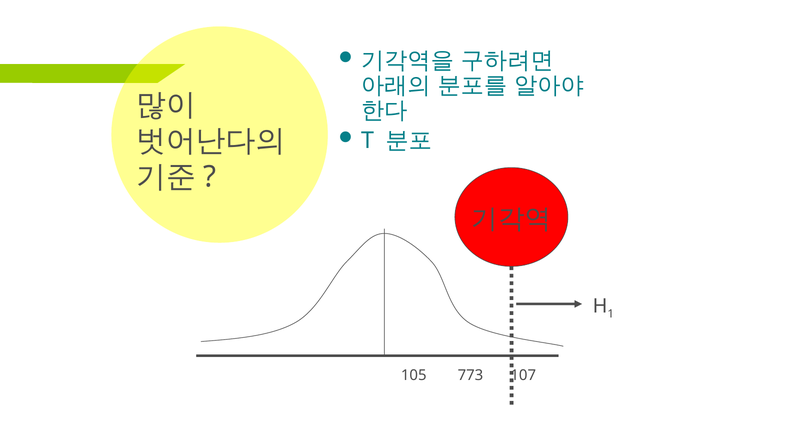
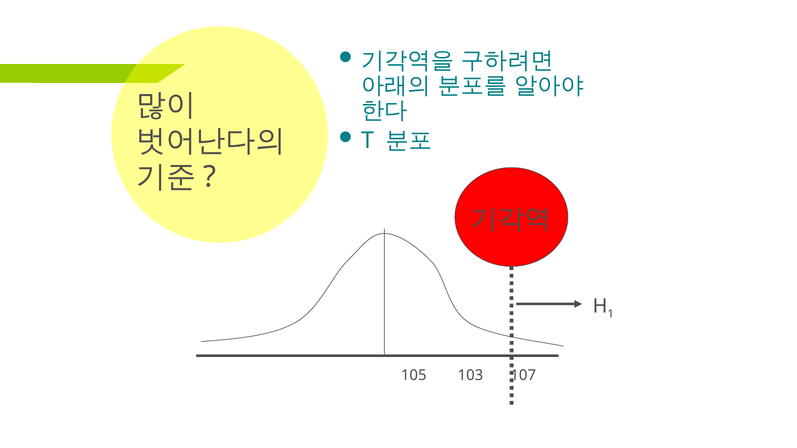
773: 773 -> 103
